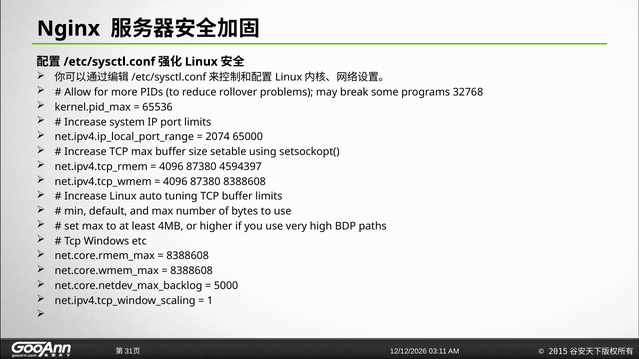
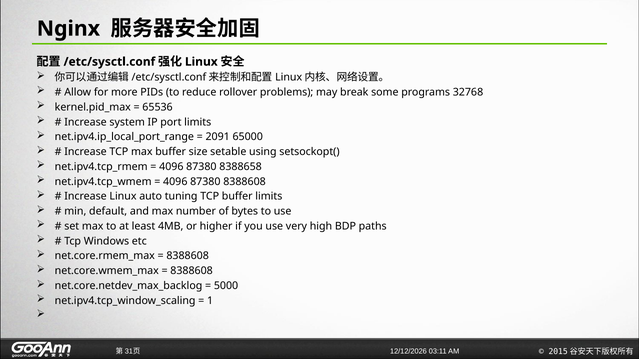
2074: 2074 -> 2091
4594397: 4594397 -> 8388658
